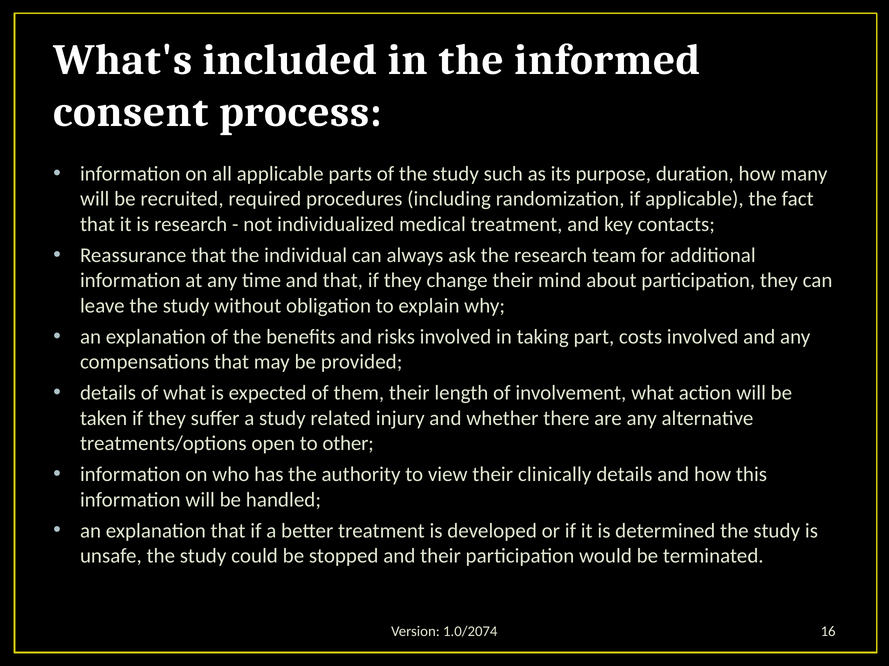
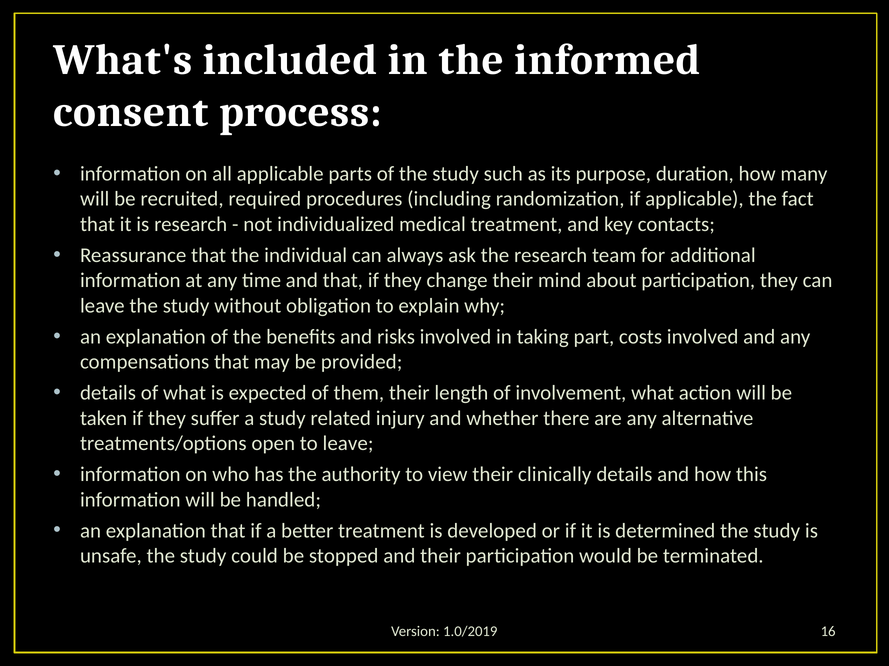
to other: other -> leave
1.0/2074: 1.0/2074 -> 1.0/2019
